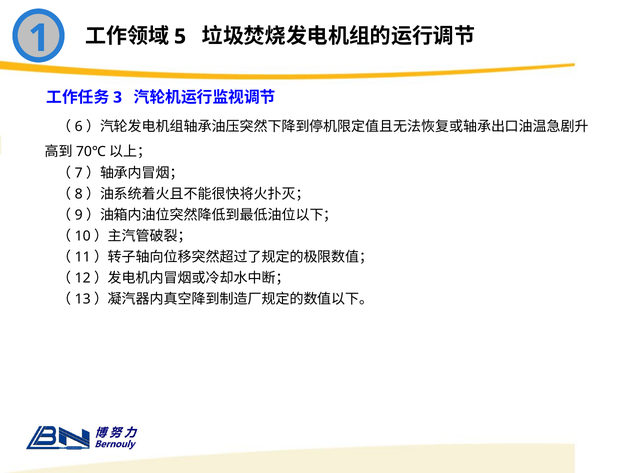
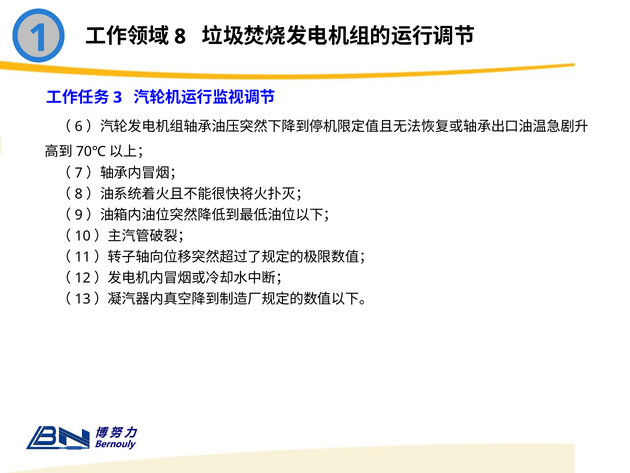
5: 5 -> 8
